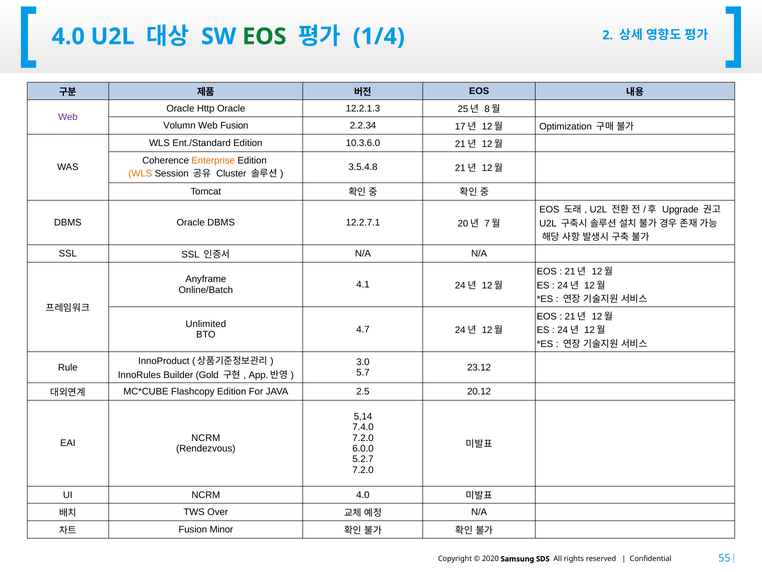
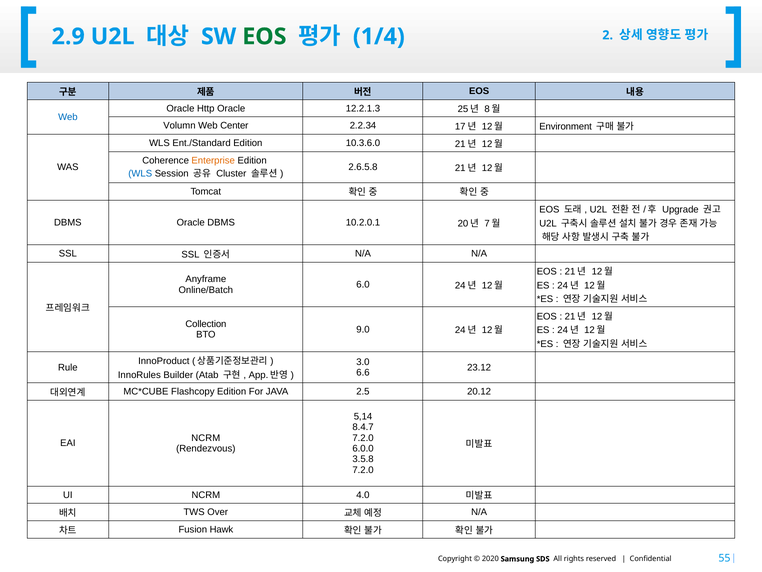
4.0 at (68, 37): 4.0 -> 2.9
Web at (68, 117) colour: purple -> blue
Web Fusion: Fusion -> Center
Optimization: Optimization -> Environment
3.5.4.8: 3.5.4.8 -> 2.6.5.8
WLS at (140, 173) colour: orange -> blue
12.2.7.1: 12.2.7.1 -> 10.2.0.1
4.1: 4.1 -> 6.0
Unlimited: Unlimited -> Collection
4.7: 4.7 -> 9.0
5.7: 5.7 -> 6.6
Gold: Gold -> Atab
7.4.0: 7.4.0 -> 8.4.7
5.2.7: 5.2.7 -> 3.5.8
Minor: Minor -> Hawk
